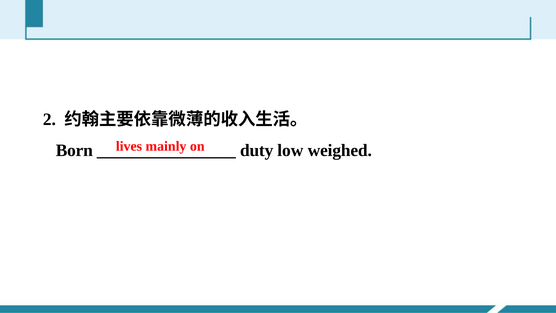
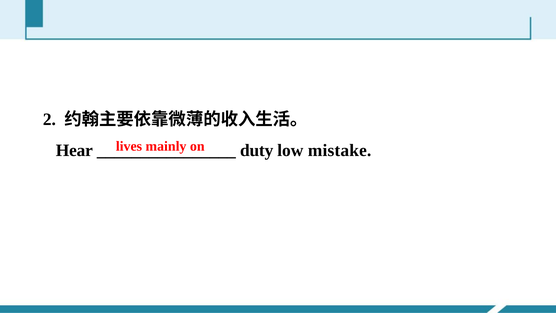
Born: Born -> Hear
weighed: weighed -> mistake
